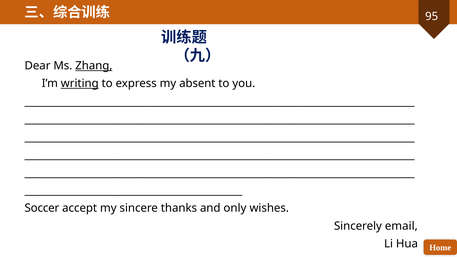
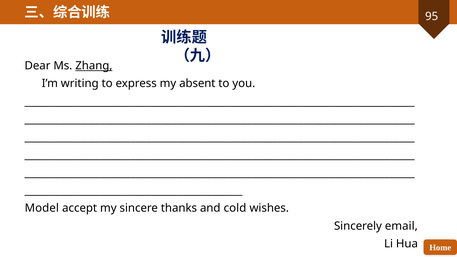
writing underline: present -> none
Soccer: Soccer -> Model
only: only -> cold
